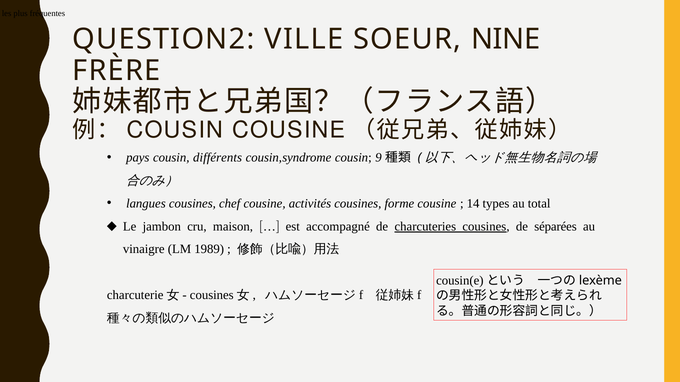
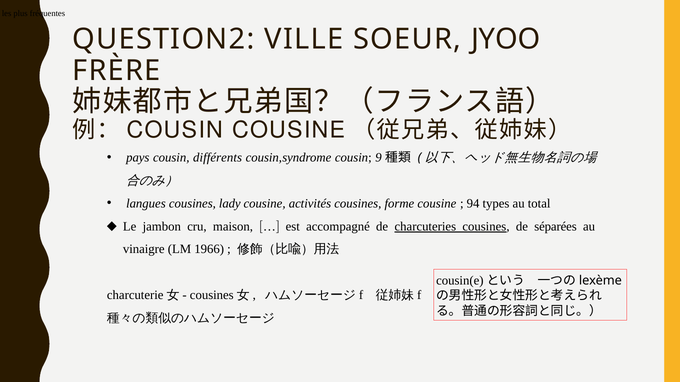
NINE: NINE -> JYOO
chef: chef -> lady
14: 14 -> 94
1989: 1989 -> 1966
